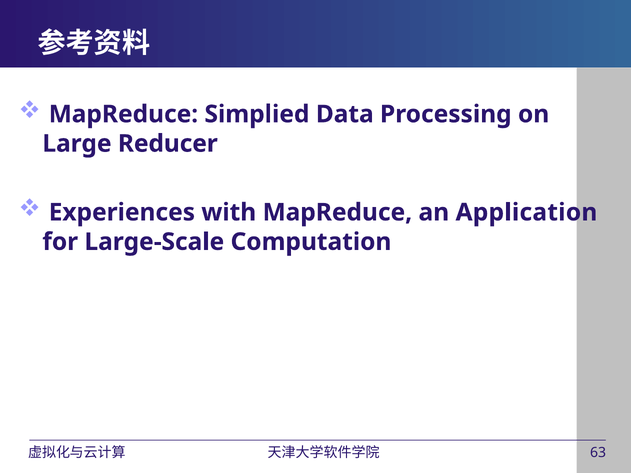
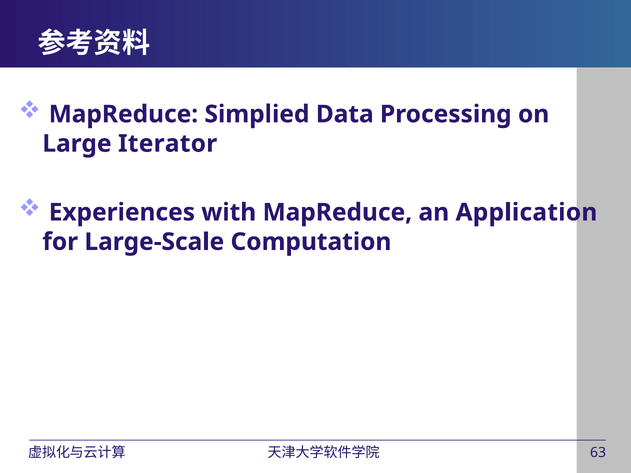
Reducer: Reducer -> Iterator
